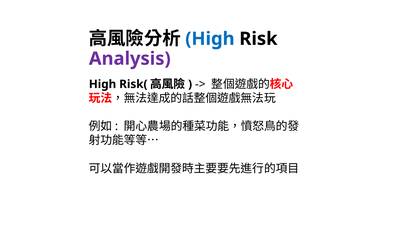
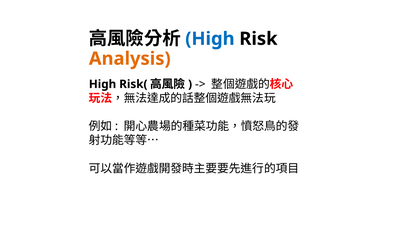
Analysis colour: purple -> orange
